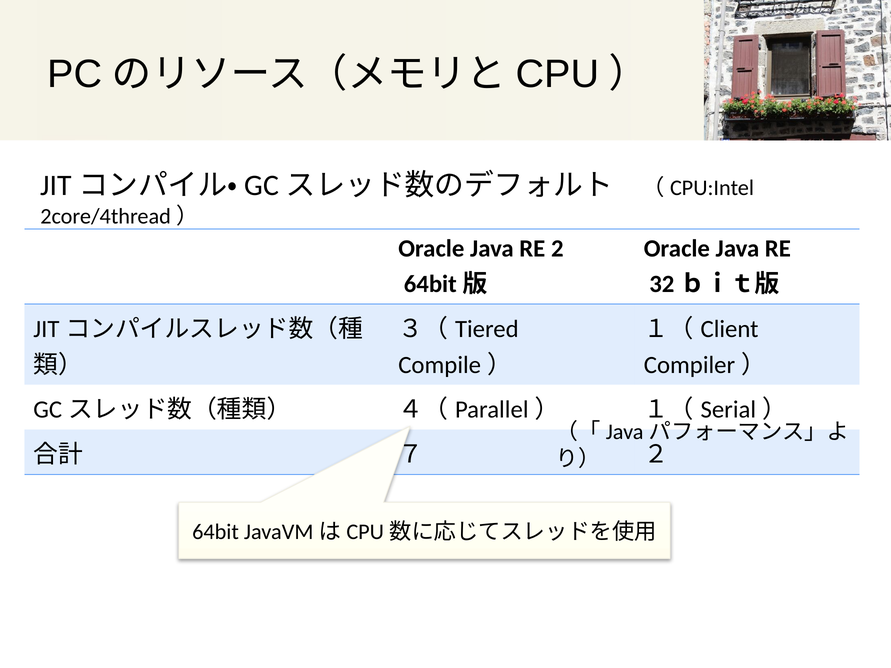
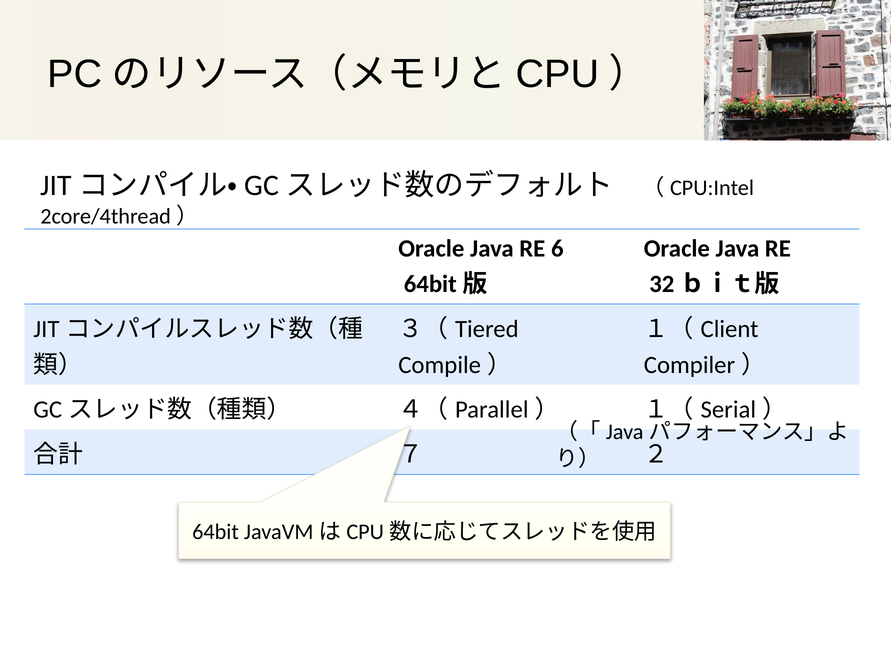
2: 2 -> 6
